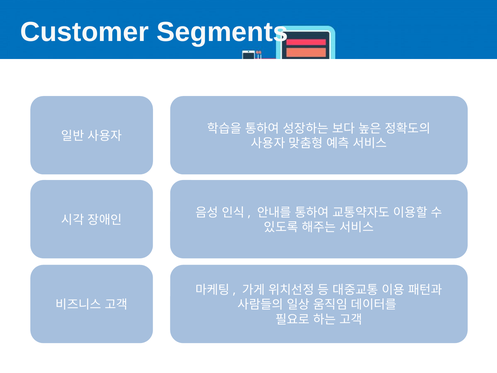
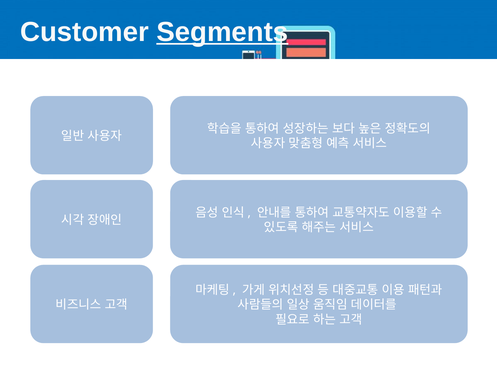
Segments underline: none -> present
